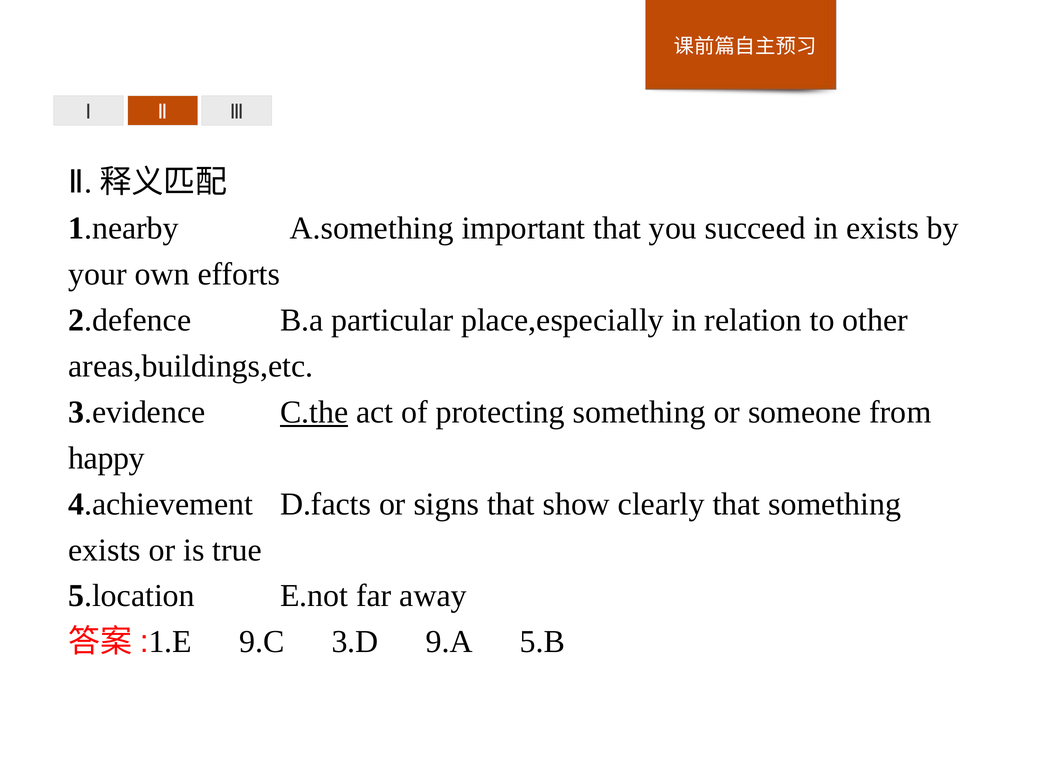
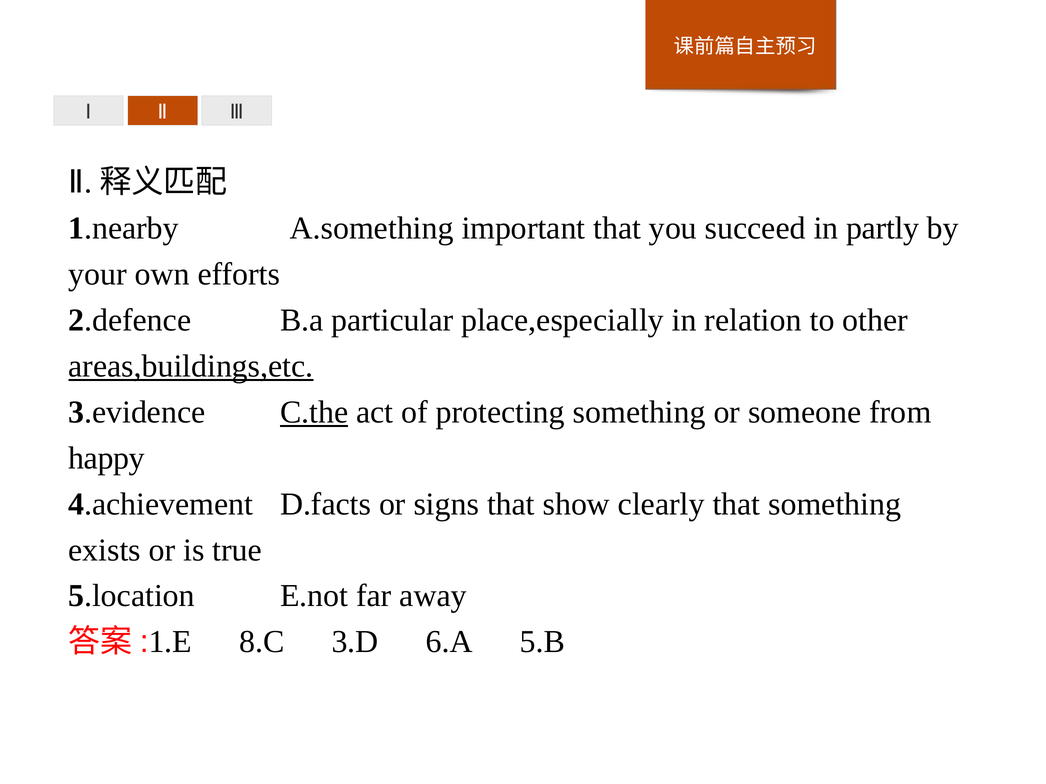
in exists: exists -> partly
areas,buildings,etc underline: none -> present
9.C: 9.C -> 8.C
9.A: 9.A -> 6.A
